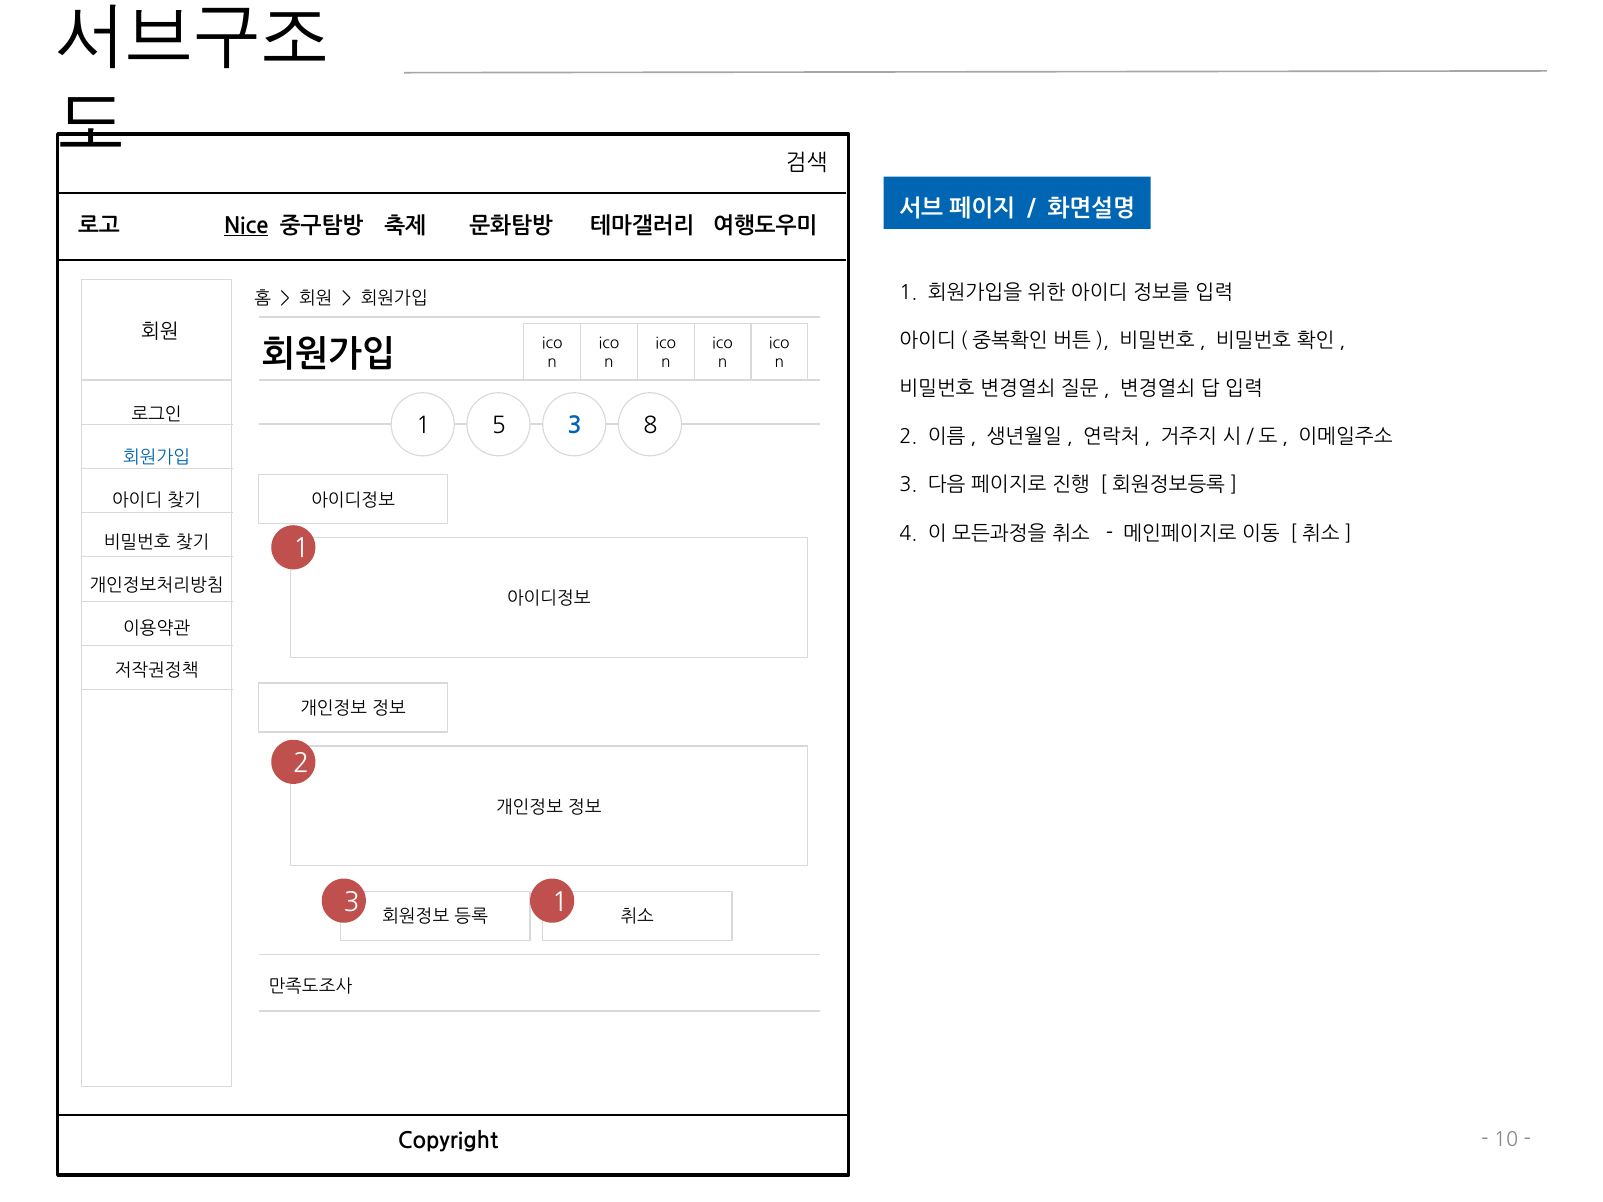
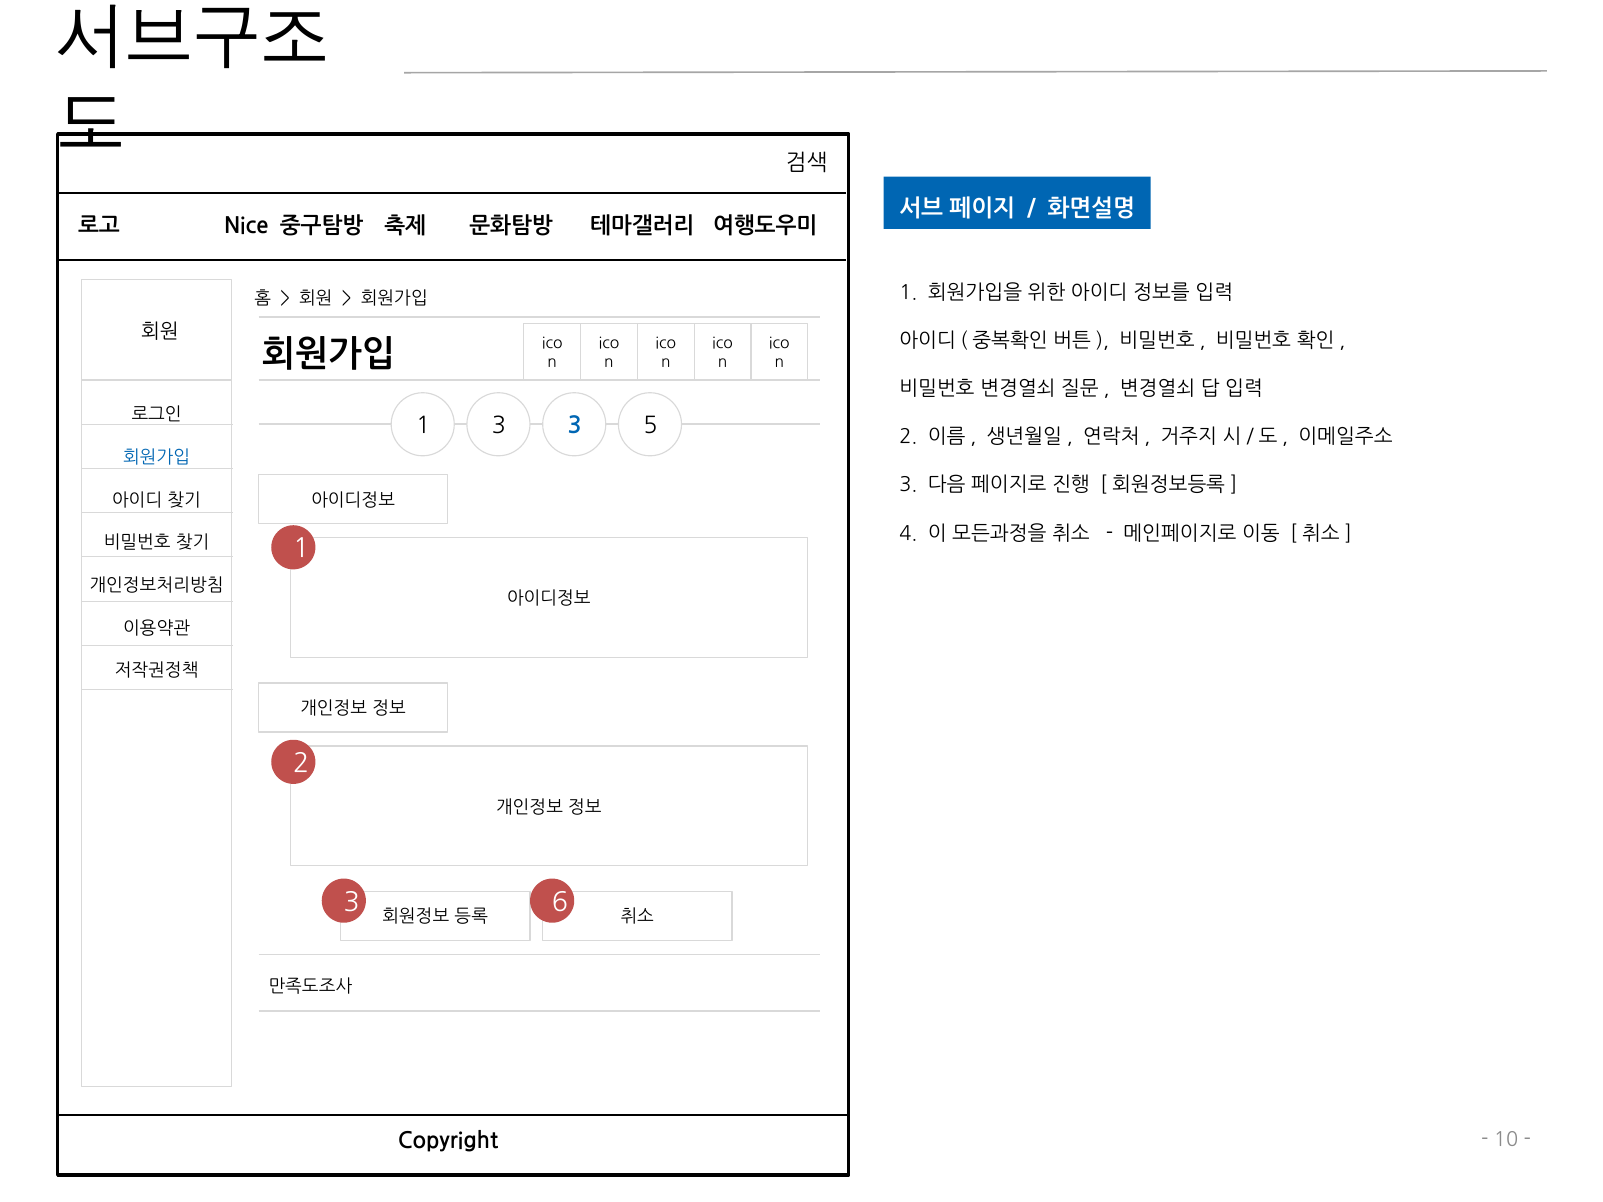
Nice underline: present -> none
1 5: 5 -> 3
8: 8 -> 5
3 1: 1 -> 6
